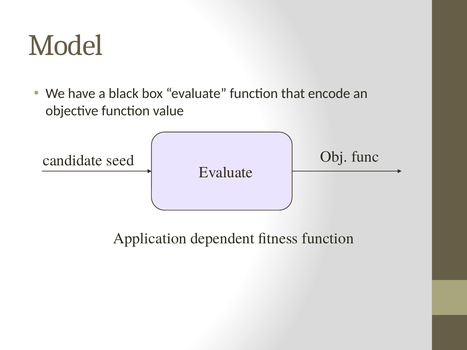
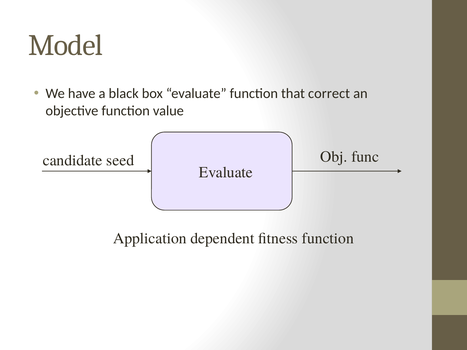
encode: encode -> correct
